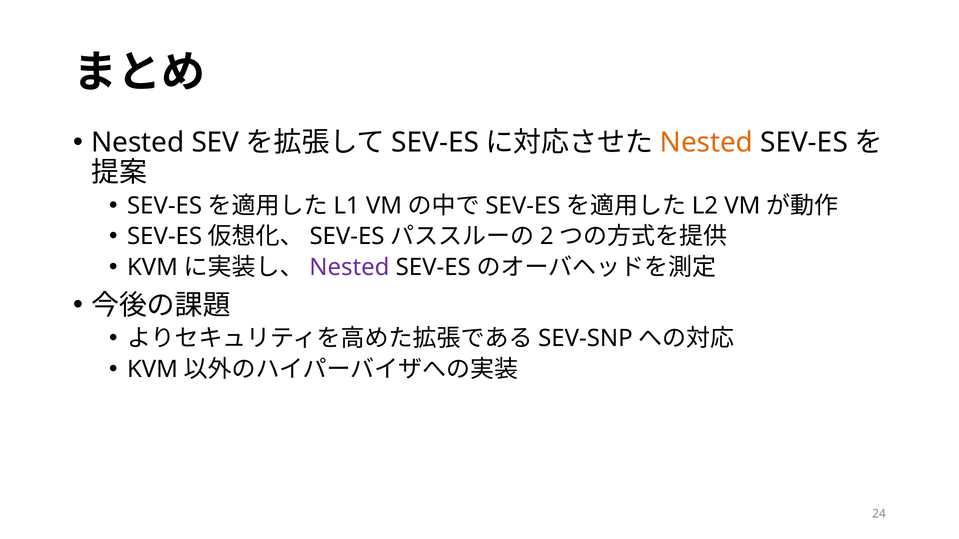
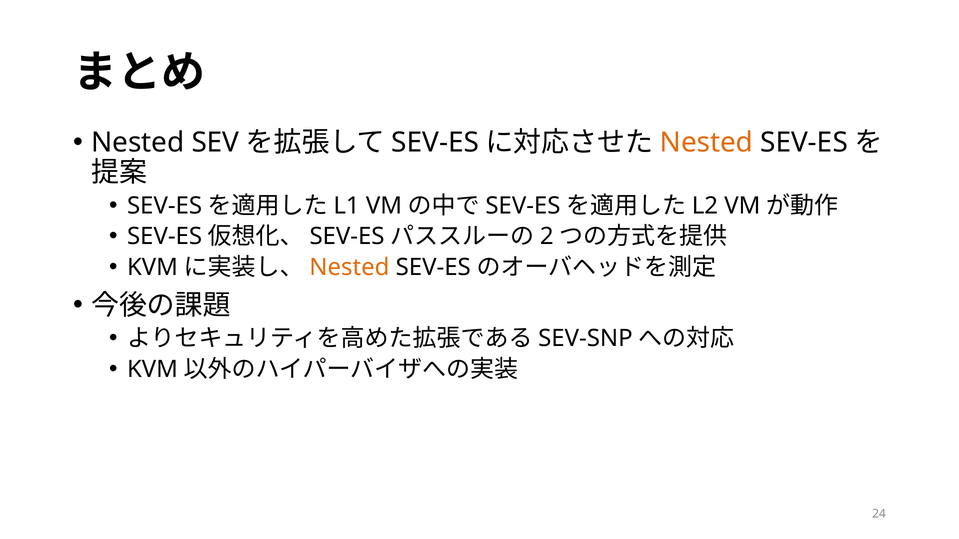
Nested at (349, 268) colour: purple -> orange
